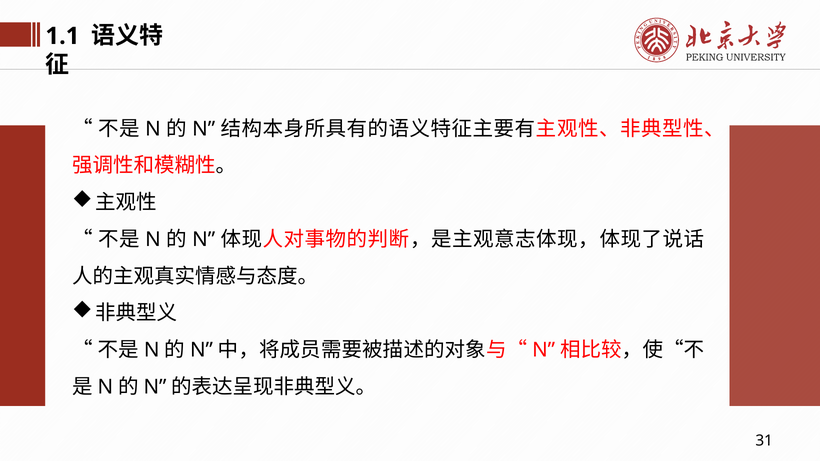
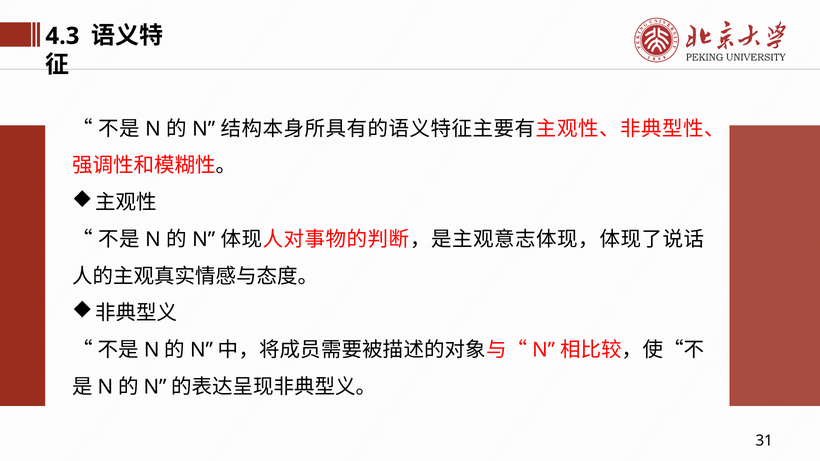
1.1: 1.1 -> 4.3
